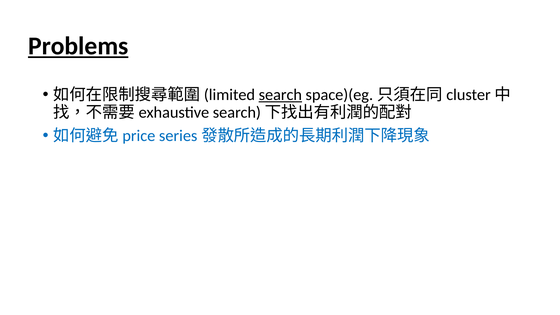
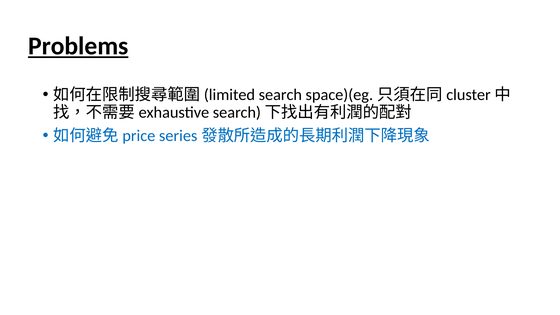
search underline: present -> none
